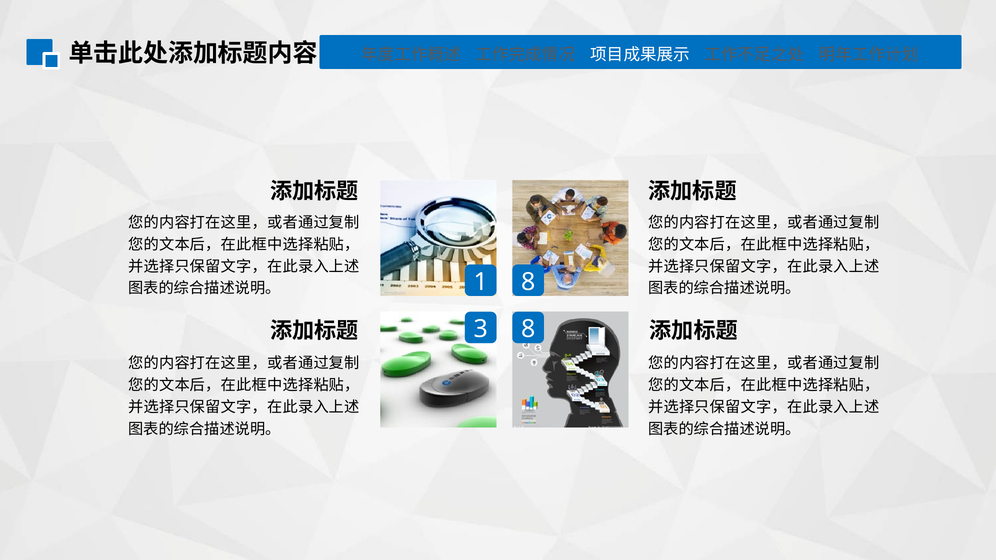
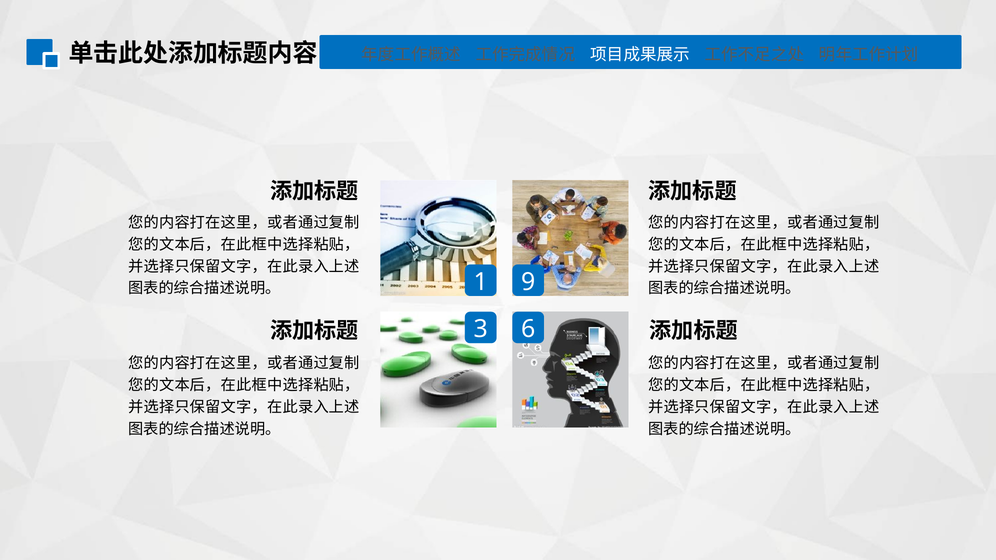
1 8: 8 -> 9
3 8: 8 -> 6
